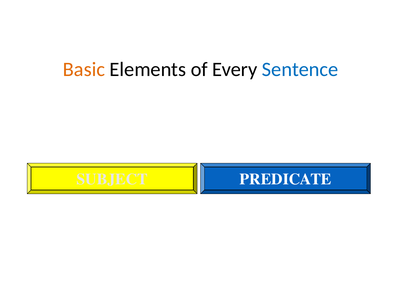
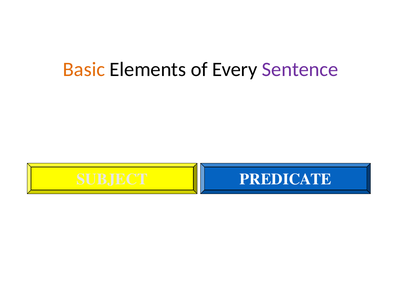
Sentence colour: blue -> purple
